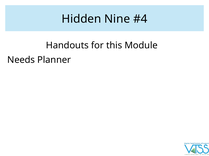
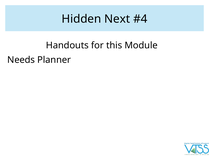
Nine: Nine -> Next
